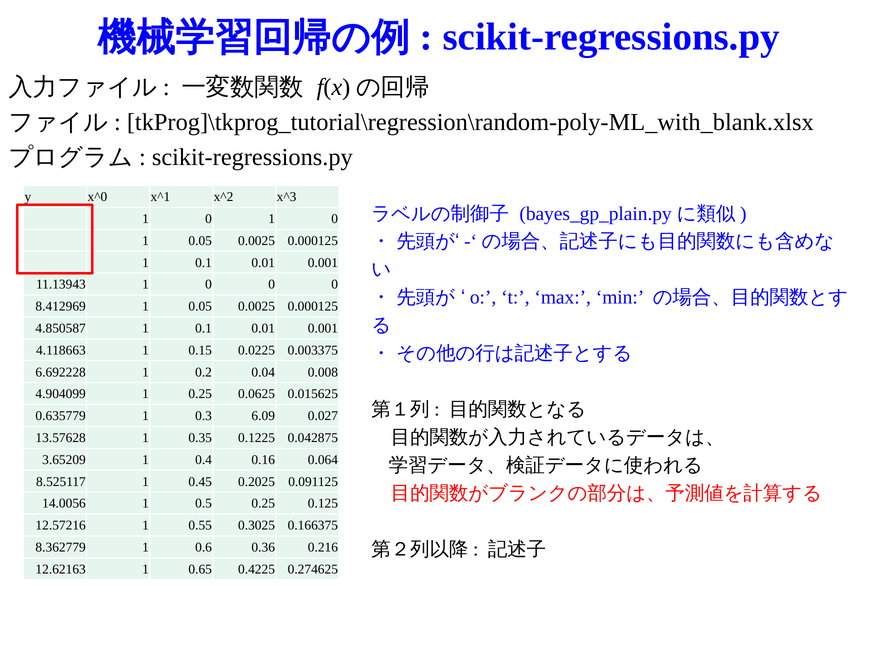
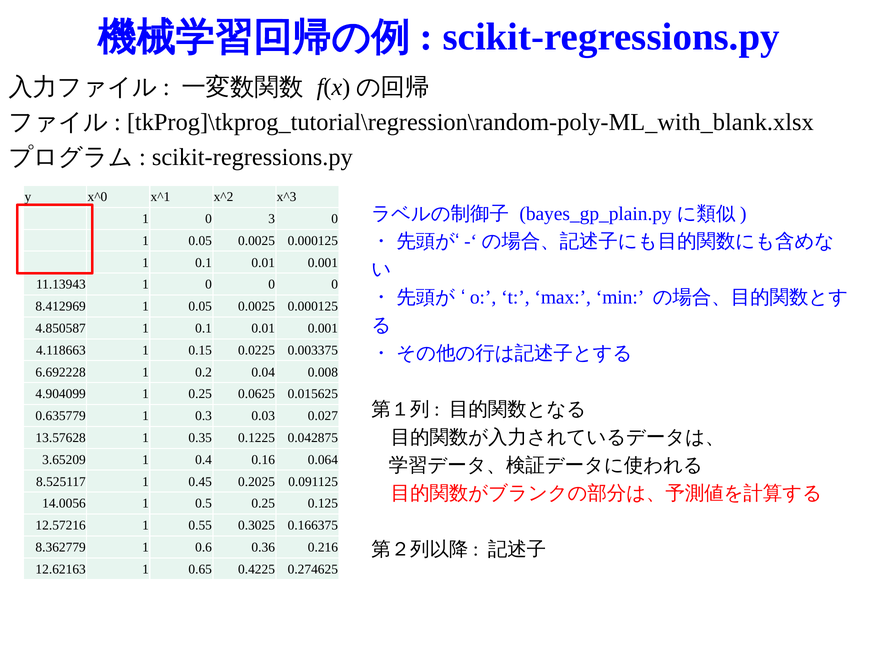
1 at (272, 219): 1 -> 3
6.09: 6.09 -> 0.03
